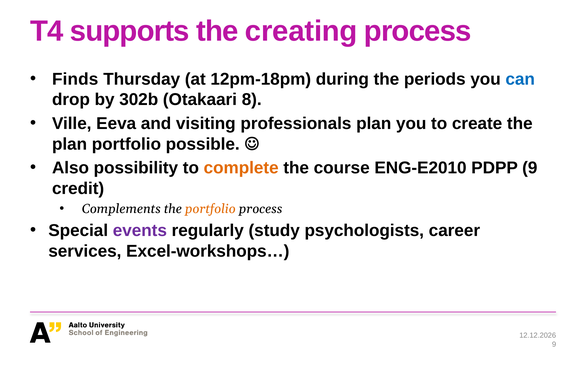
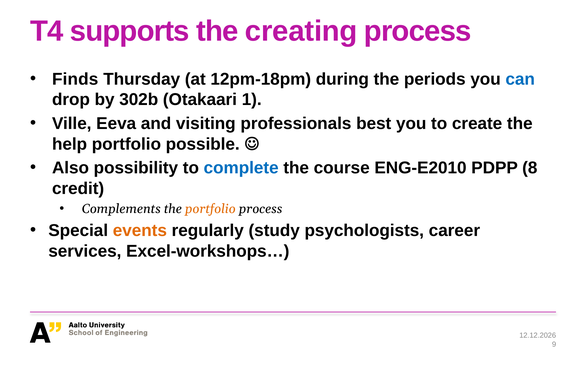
8: 8 -> 1
professionals plan: plan -> best
plan at (70, 144): plan -> help
complete colour: orange -> blue
PDPP 9: 9 -> 8
events colour: purple -> orange
